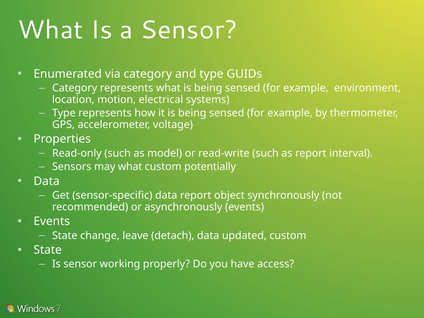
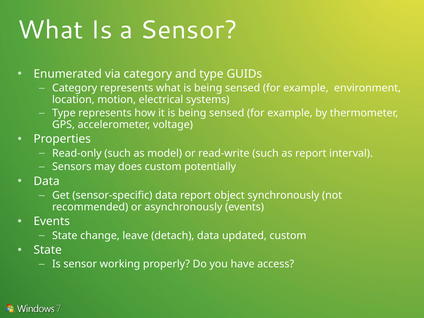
may what: what -> does
